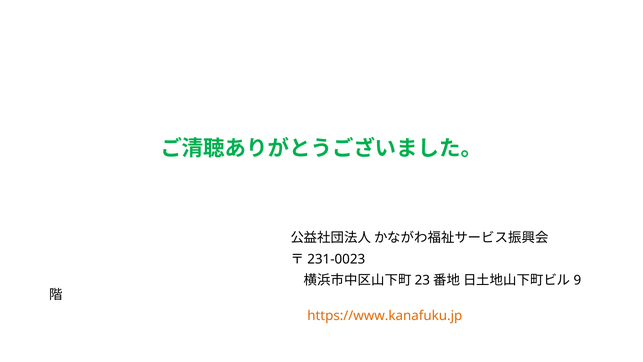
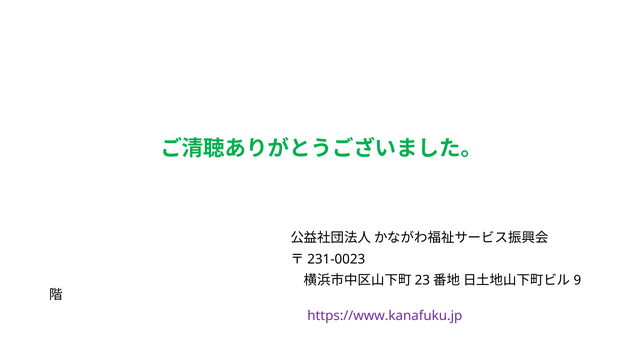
https://www.kanafuku.jp colour: orange -> purple
